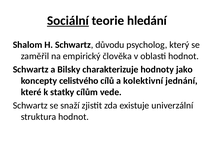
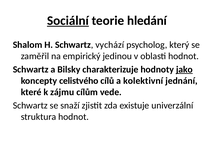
důvodu: důvodu -> vychází
člověka: člověka -> jedinou
jako underline: none -> present
statky: statky -> zájmu
